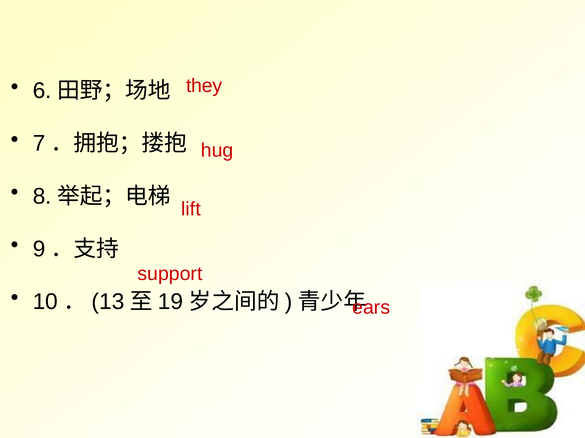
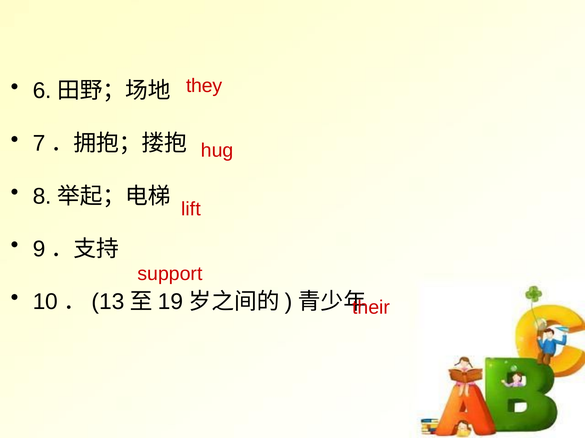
ears: ears -> their
